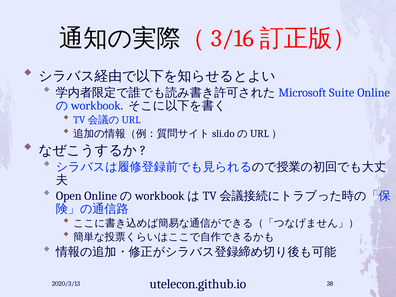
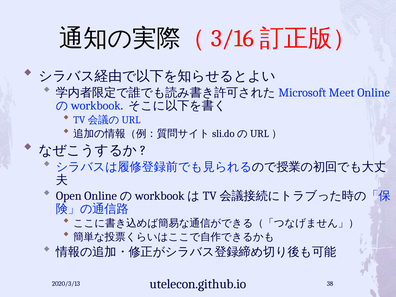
Suite: Suite -> Meet
